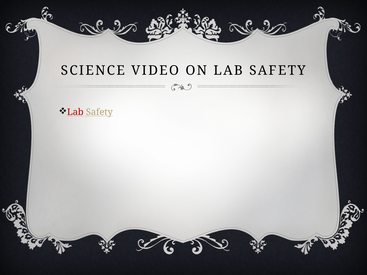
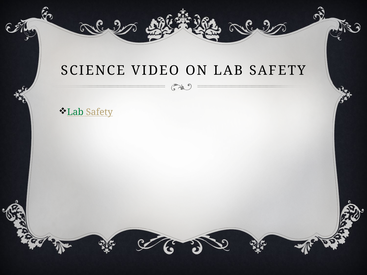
Lab at (75, 112) colour: red -> green
